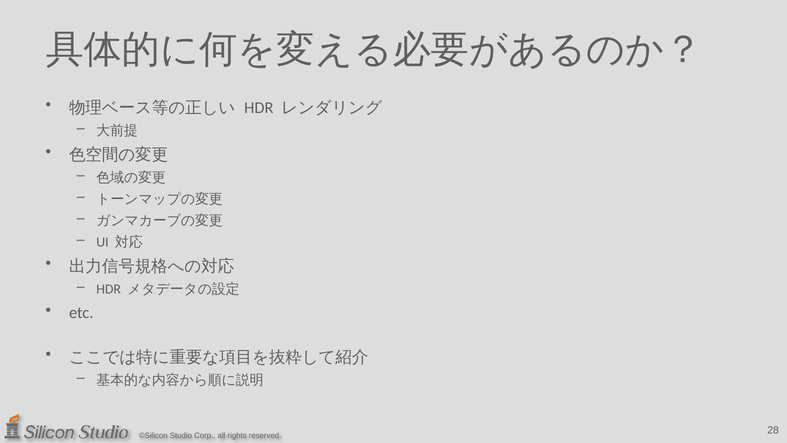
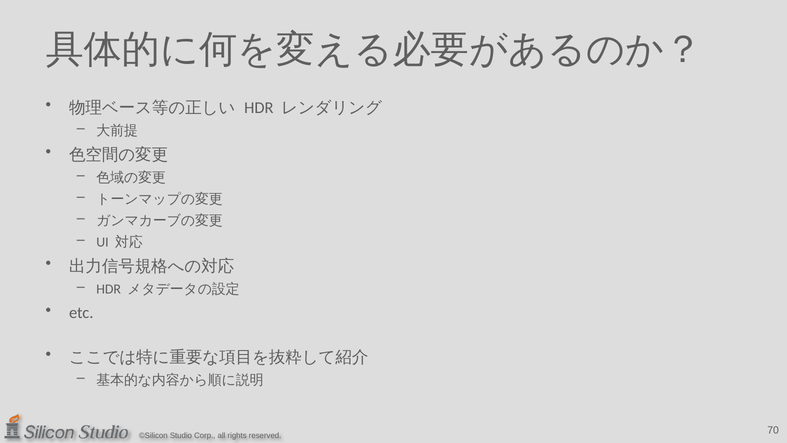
28: 28 -> 70
